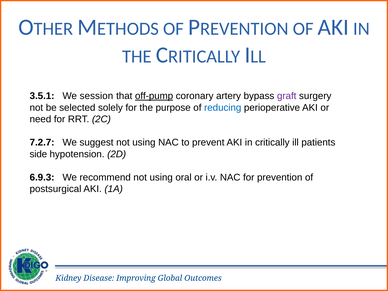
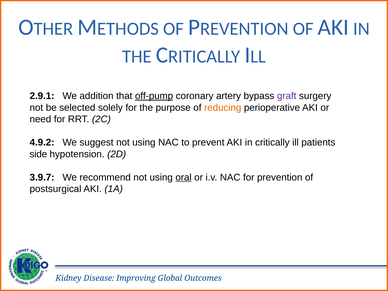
3.5.1: 3.5.1 -> 2.9.1
session: session -> addition
reducing colour: blue -> orange
7.2.7: 7.2.7 -> 4.9.2
6.9.3: 6.9.3 -> 3.9.7
oral underline: none -> present
